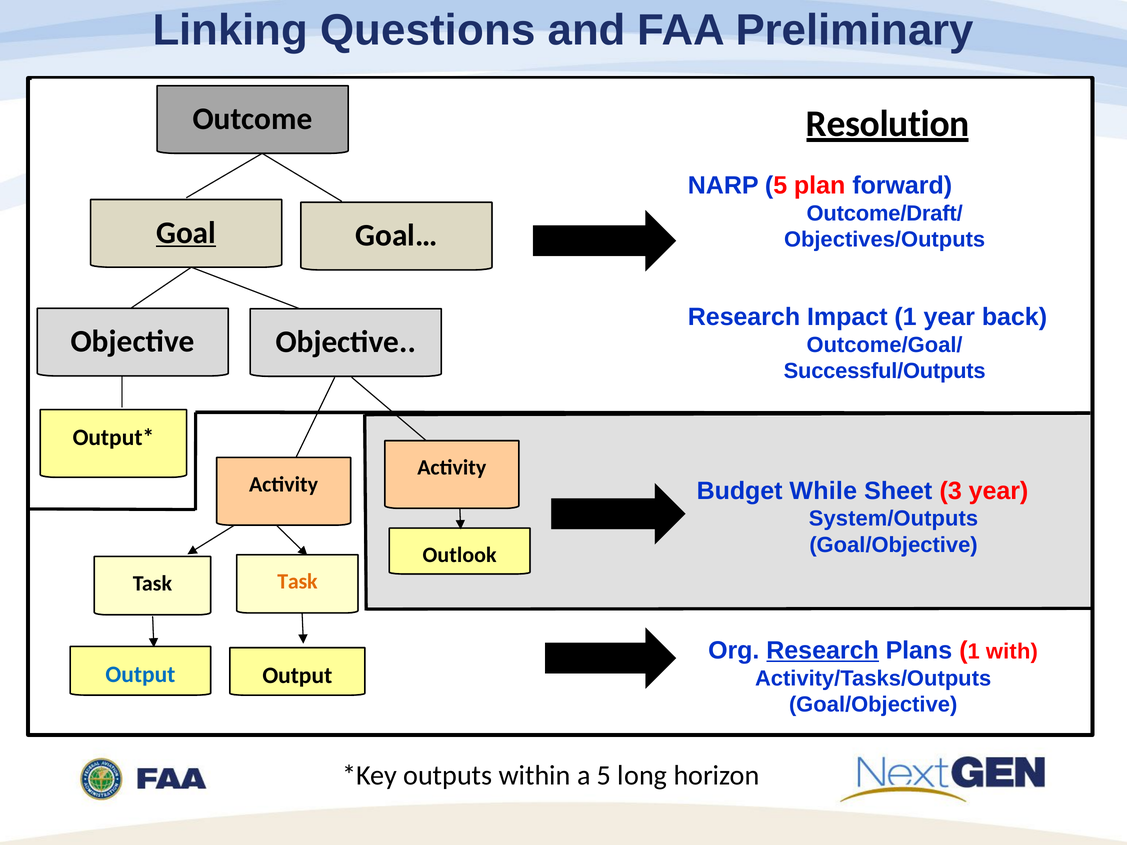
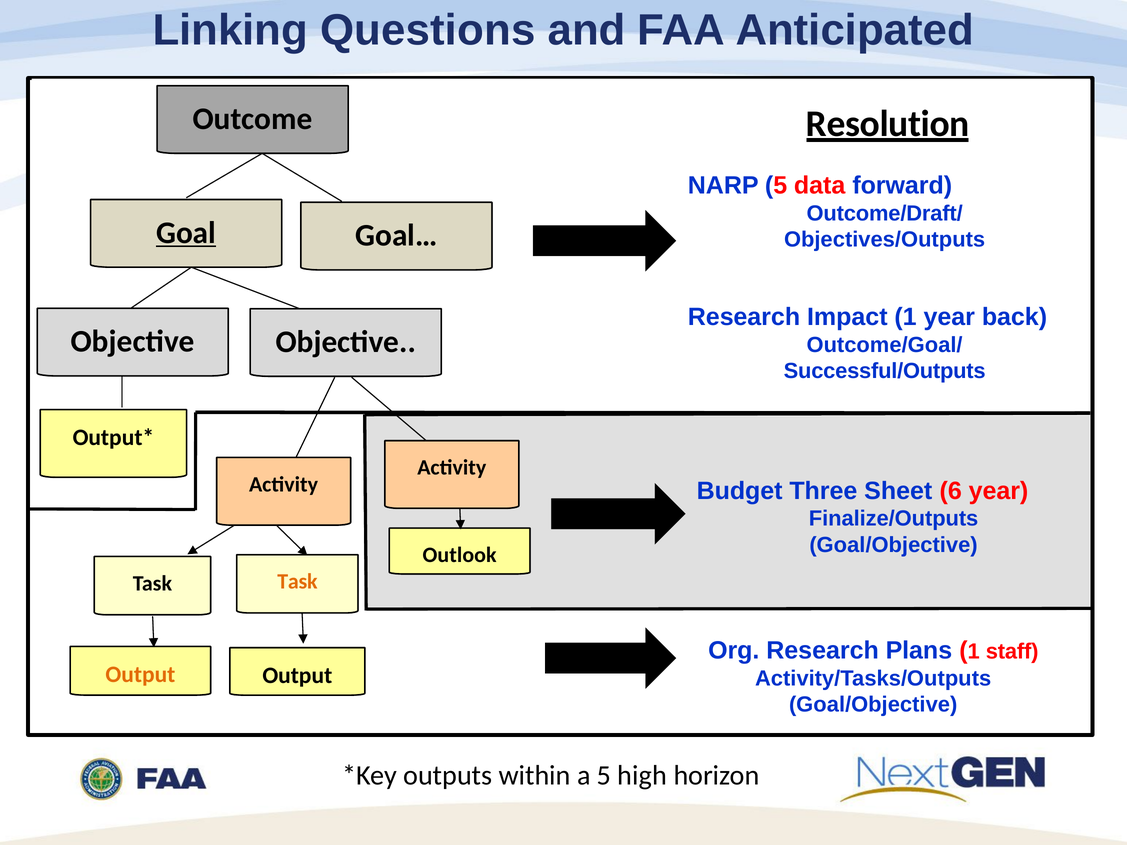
Preliminary: Preliminary -> Anticipated
plan: plan -> data
While: While -> Three
3: 3 -> 6
System/Outputs: System/Outputs -> Finalize/Outputs
Research at (823, 651) underline: present -> none
with: with -> staff
Output at (140, 675) colour: blue -> orange
long: long -> high
